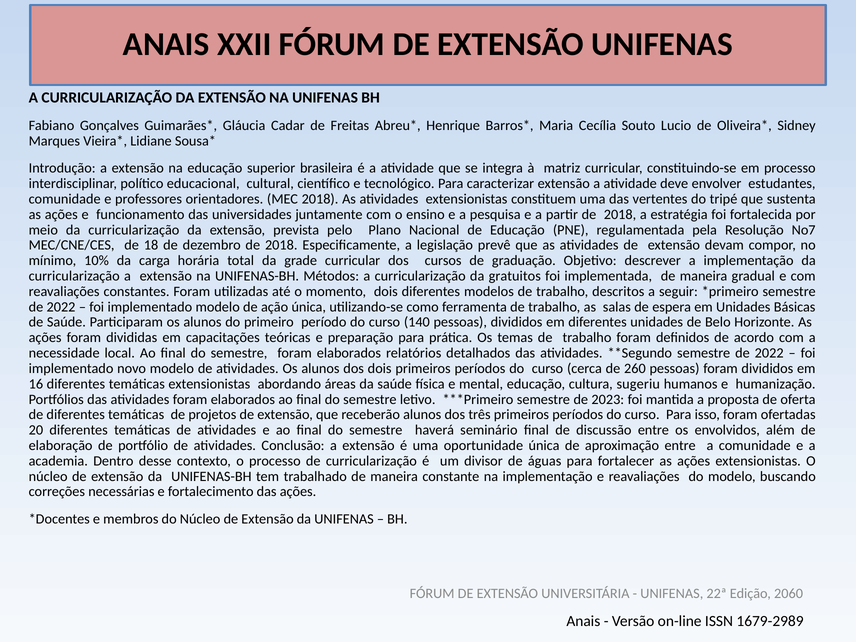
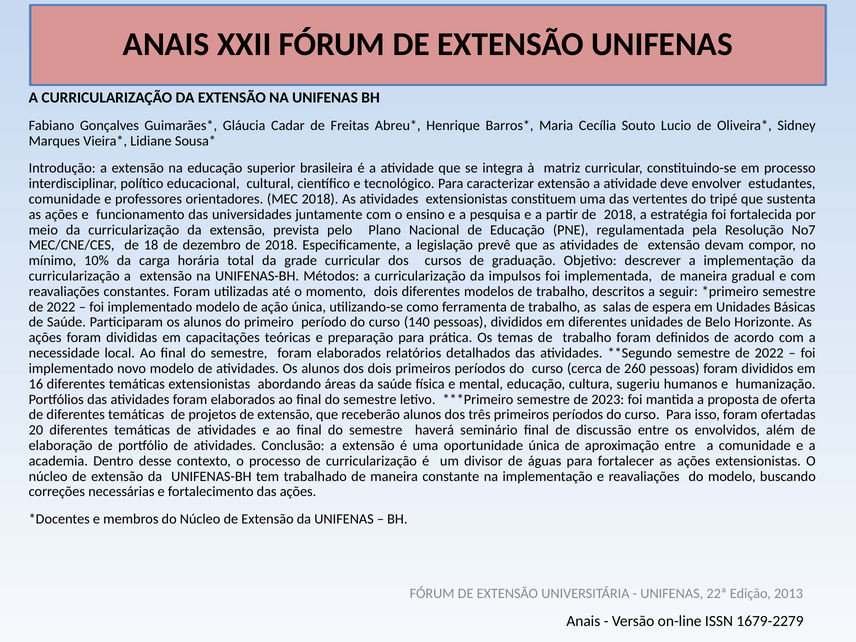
gratuitos: gratuitos -> impulsos
2060: 2060 -> 2013
1679-2989: 1679-2989 -> 1679-2279
